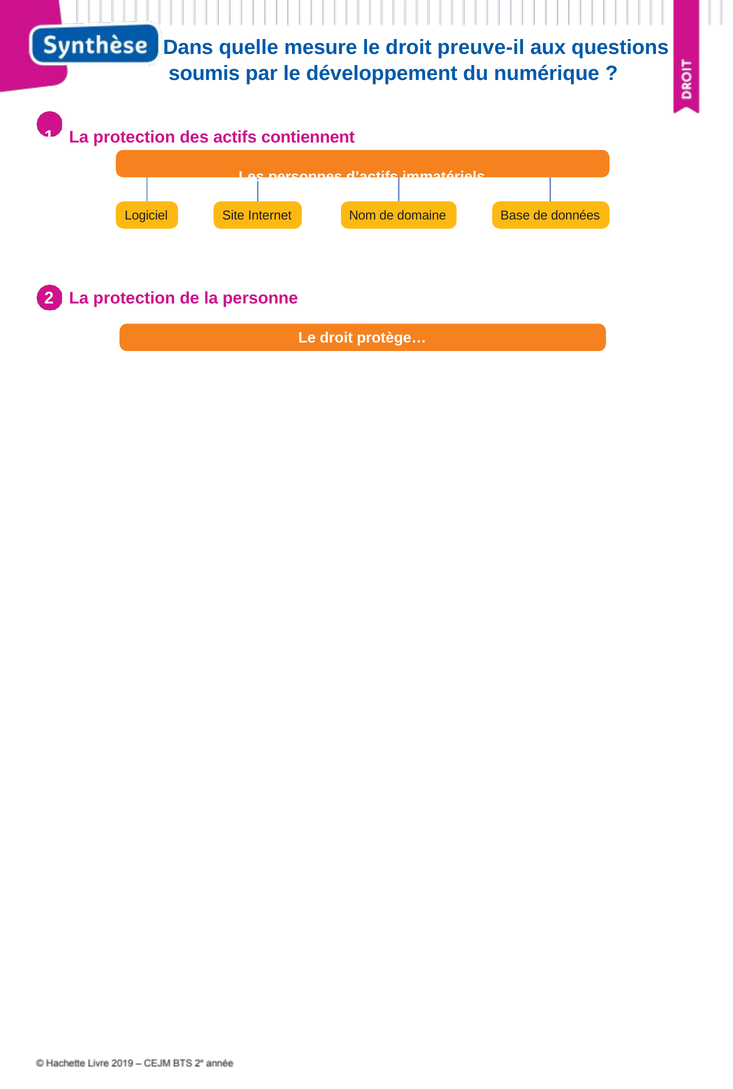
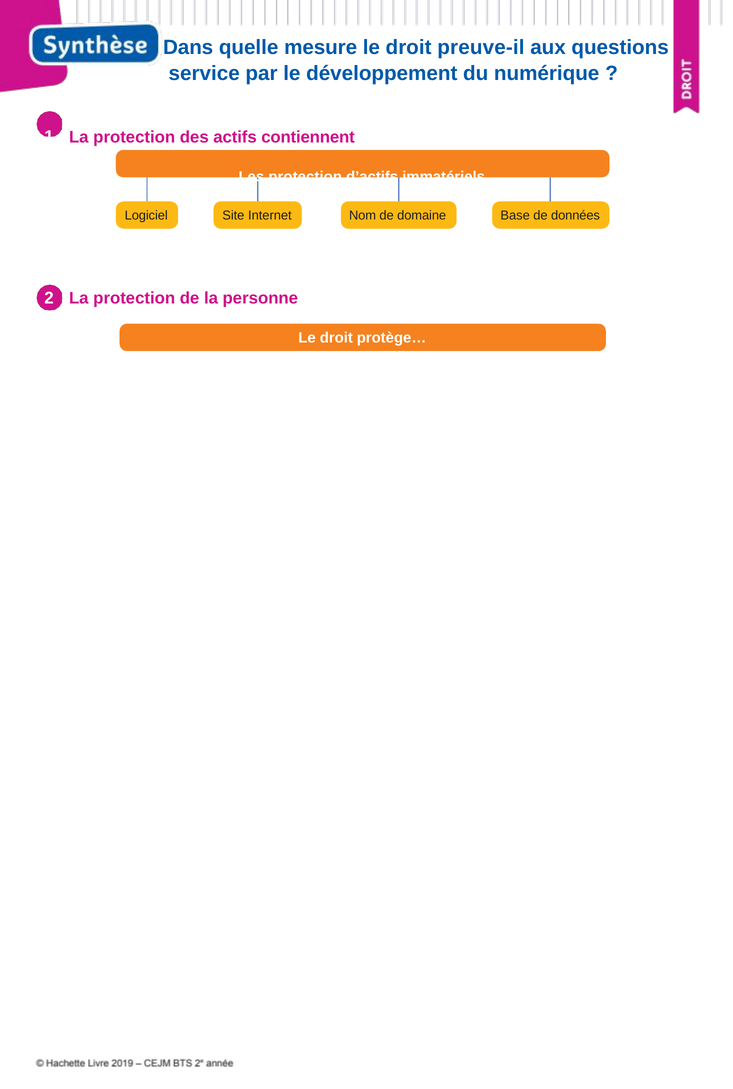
soumis: soumis -> service
Les personnes: personnes -> protection
